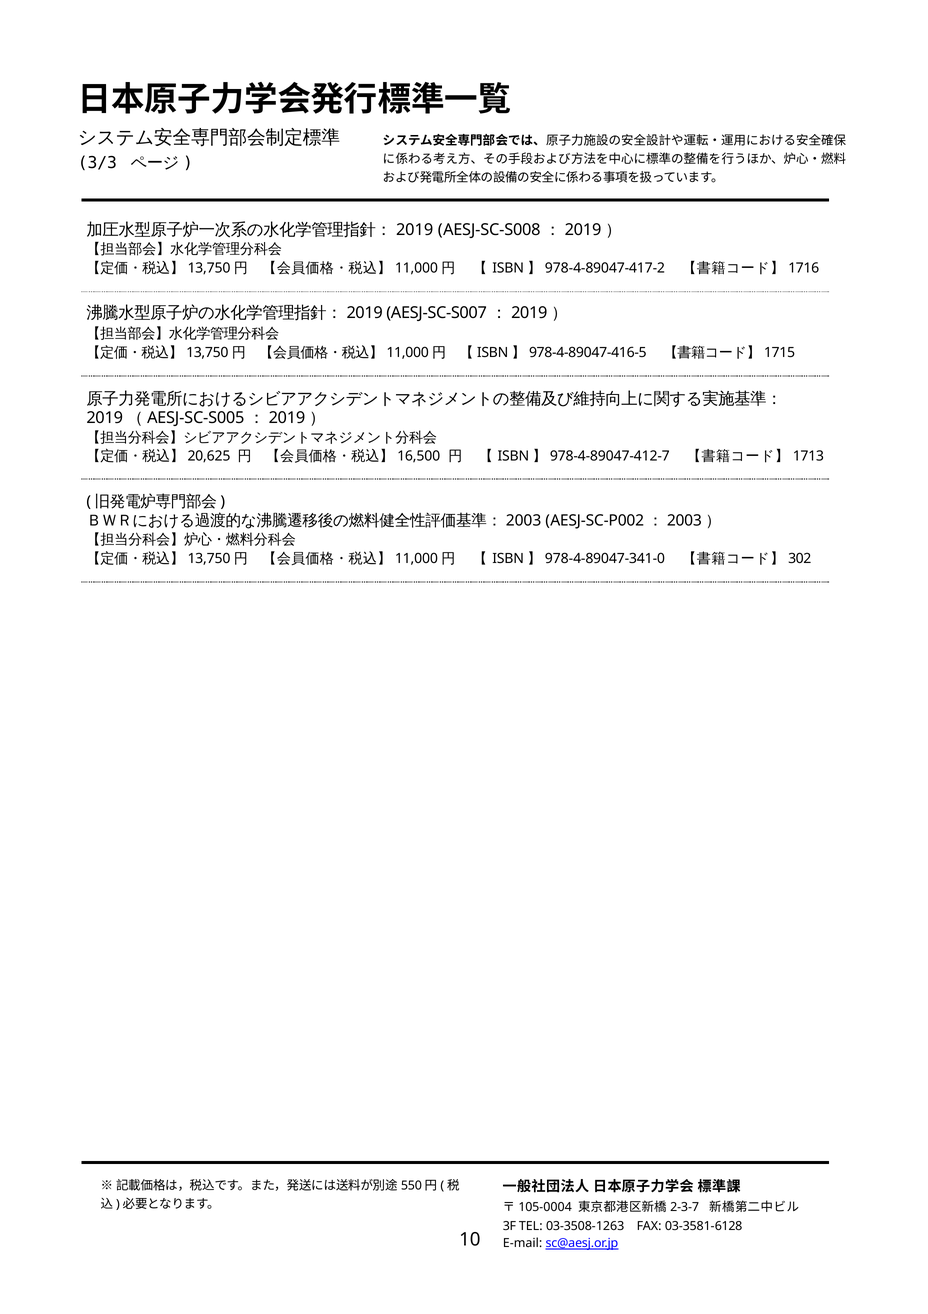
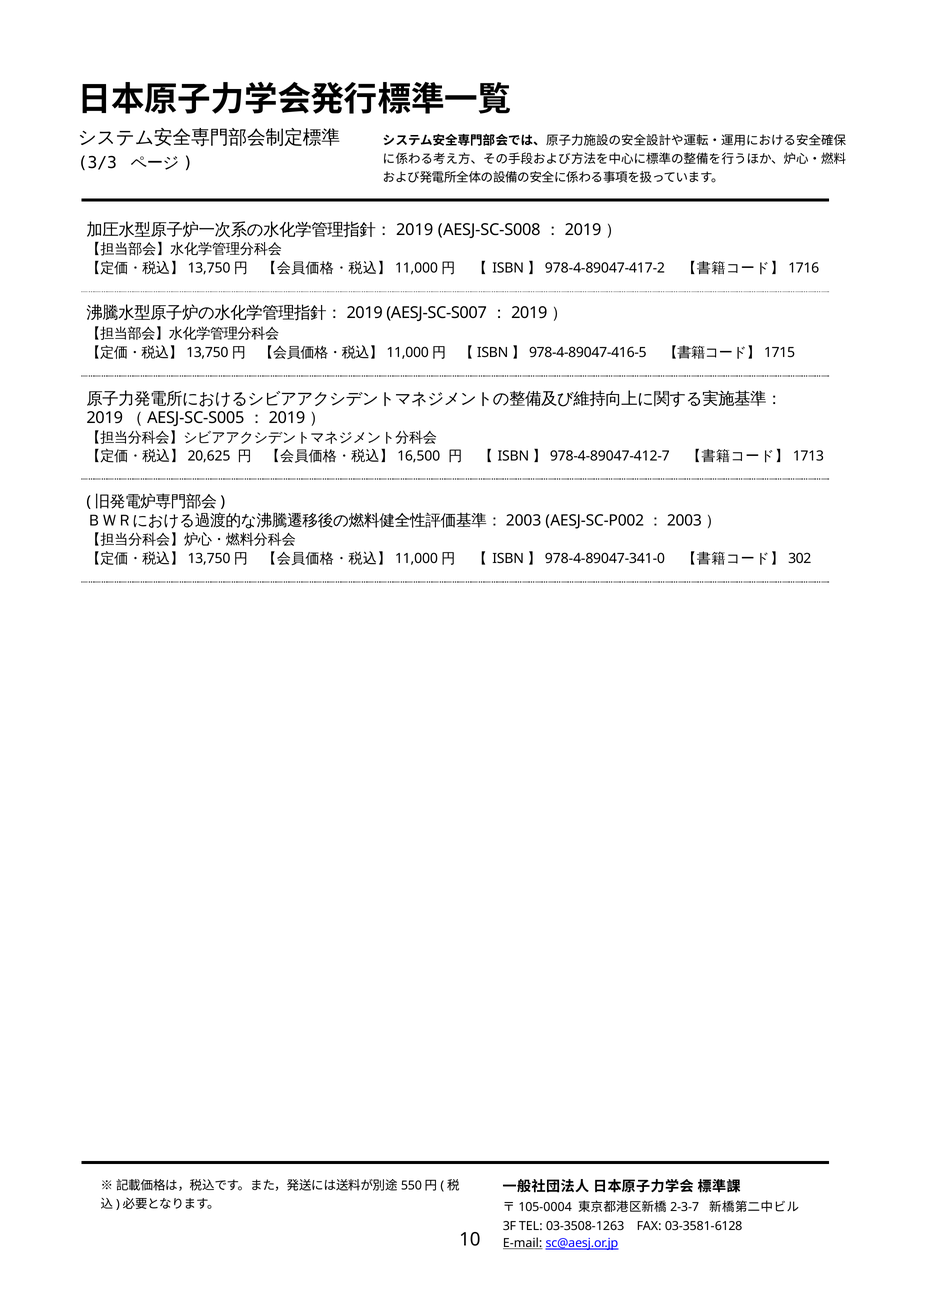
E-mail underline: none -> present
